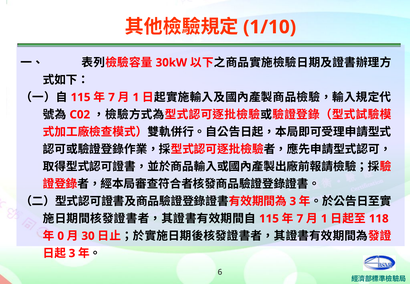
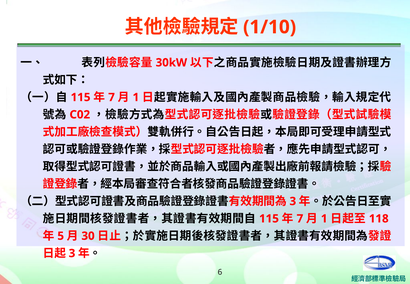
0: 0 -> 5
